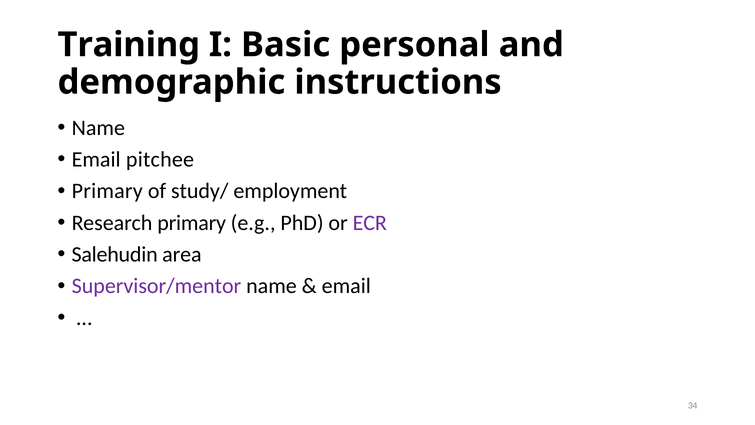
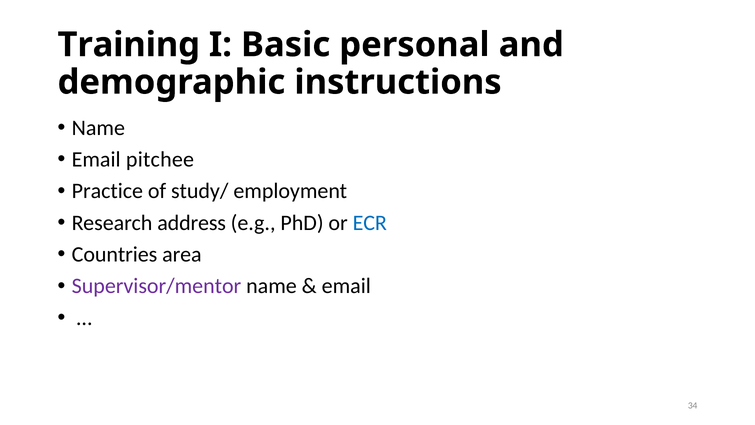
Primary at (107, 191): Primary -> Practice
Research primary: primary -> address
ECR colour: purple -> blue
Salehudin: Salehudin -> Countries
